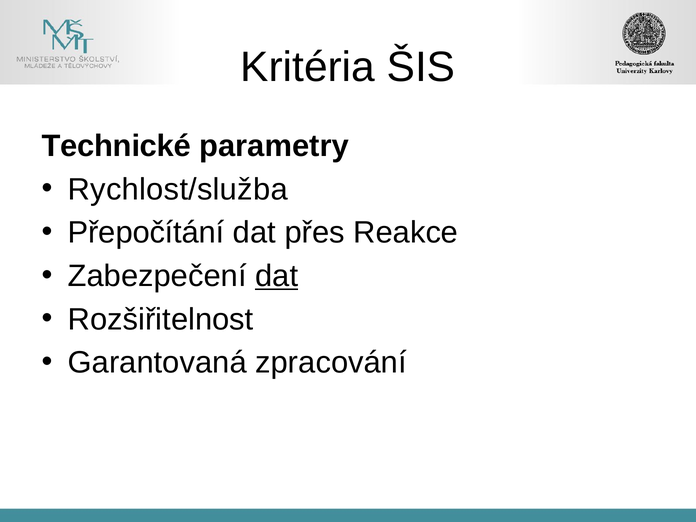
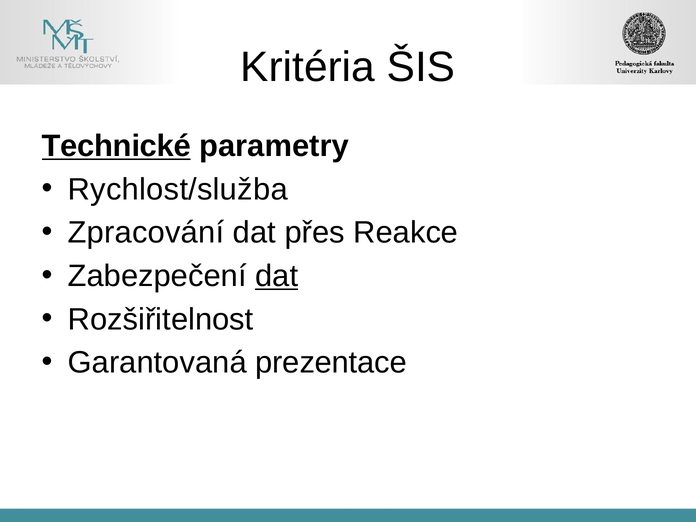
Technické underline: none -> present
Přepočítání: Přepočítání -> Zpracování
zpracování: zpracování -> prezentace
